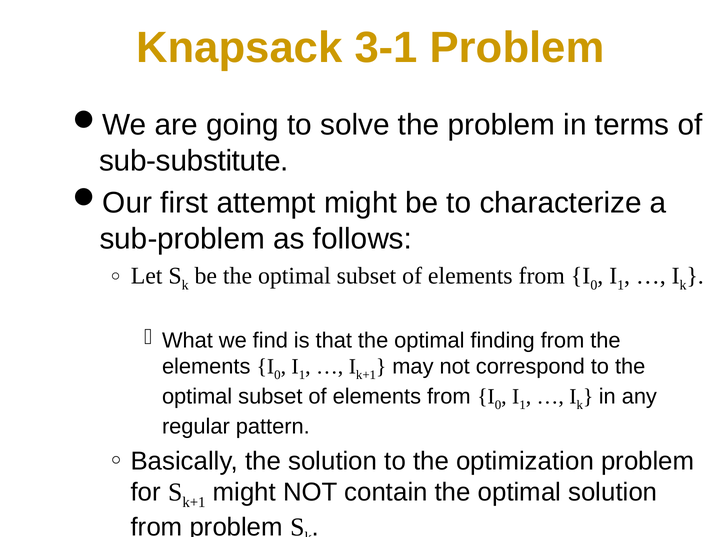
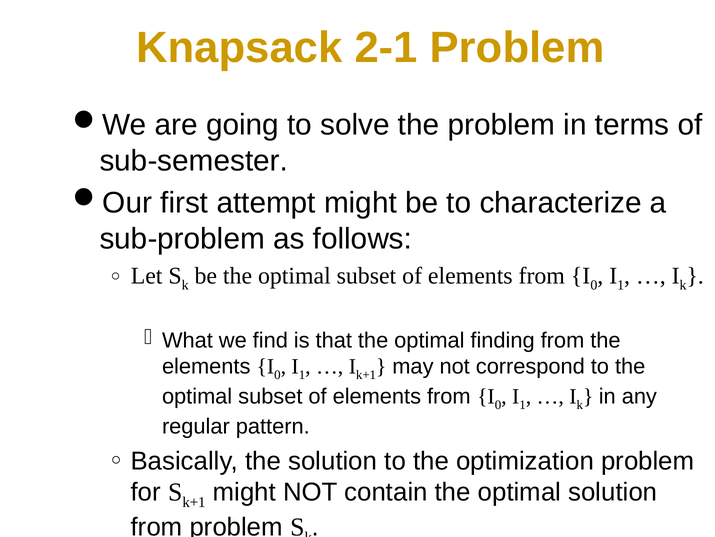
3-1: 3-1 -> 2-1
sub-substitute: sub-substitute -> sub-semester
